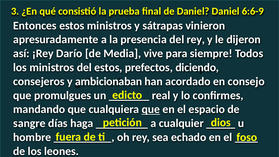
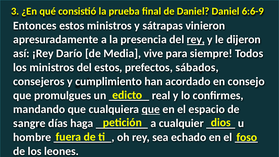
rey at (196, 40) underline: none -> present
diciendo: diciendo -> sábados
ambicionaban: ambicionaban -> cumplimiento
